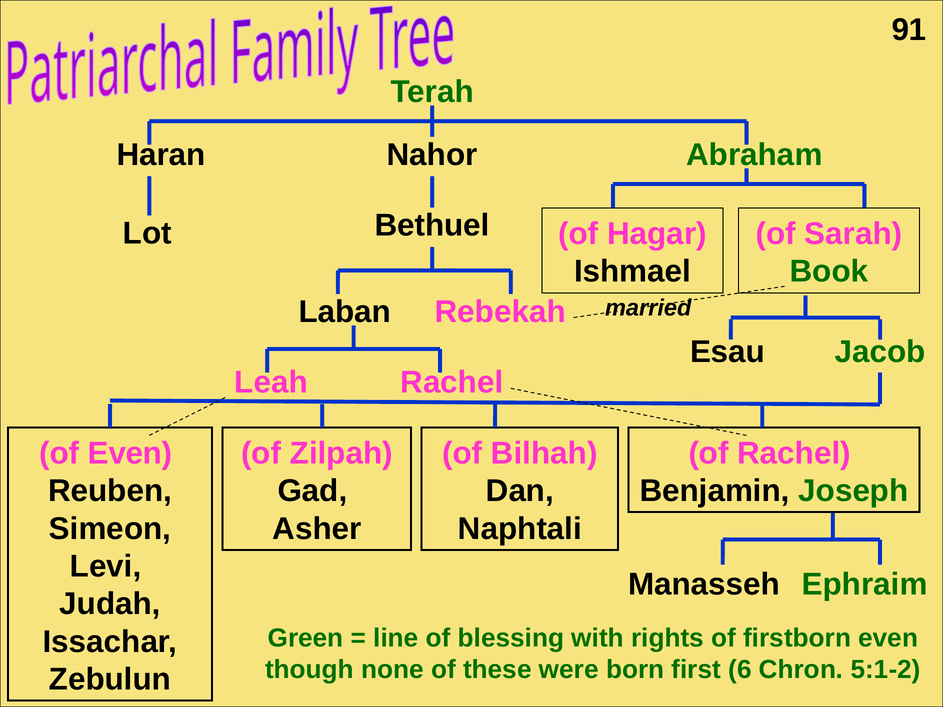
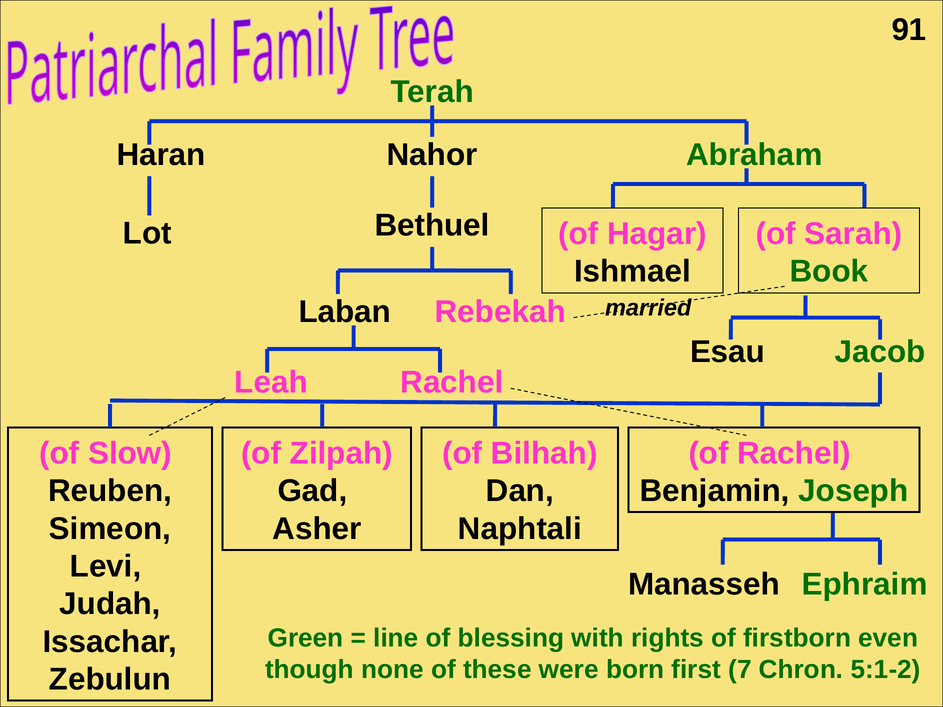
of Even: Even -> Slow
6: 6 -> 7
